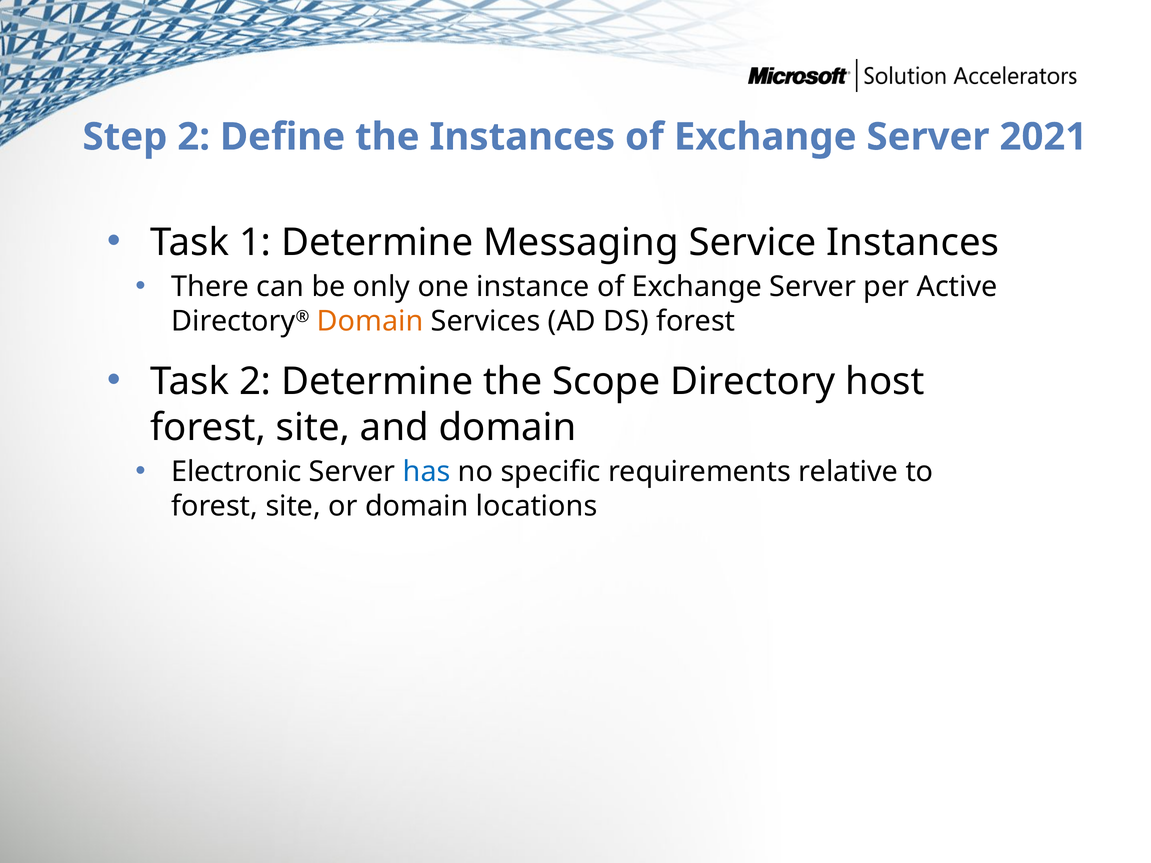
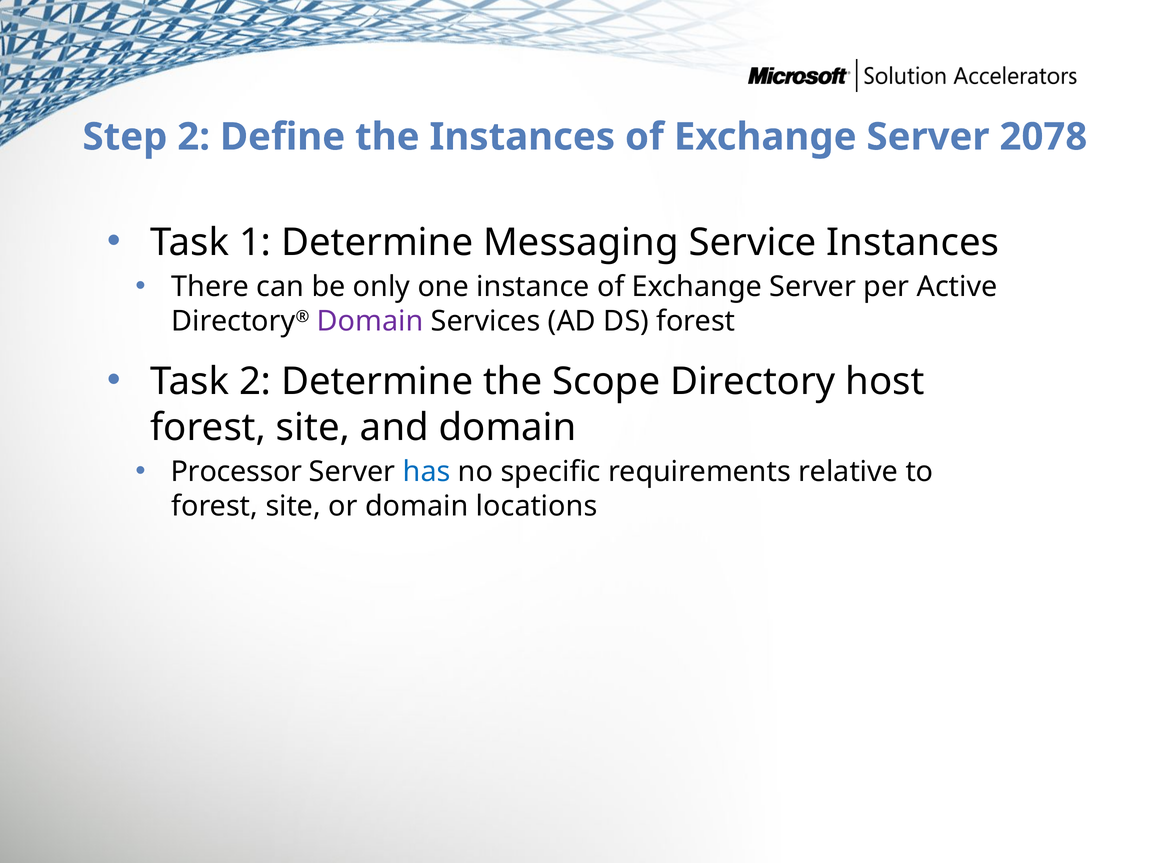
2021: 2021 -> 2078
Domain at (370, 321) colour: orange -> purple
Electronic: Electronic -> Processor
